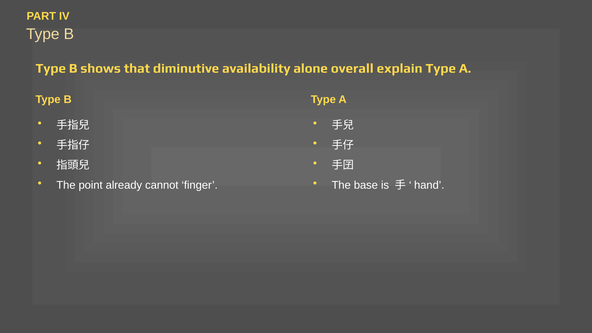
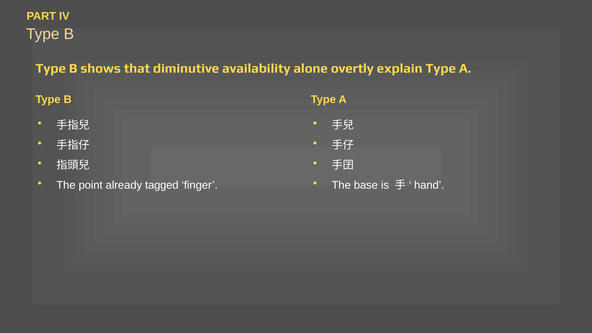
overall: overall -> overtly
cannot: cannot -> tagged
